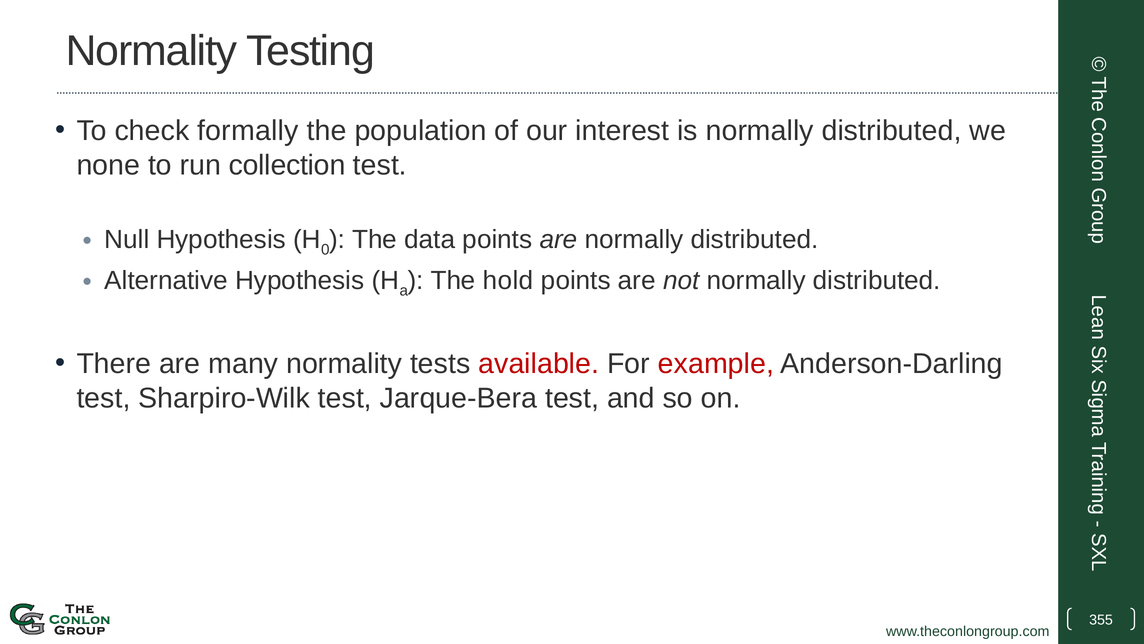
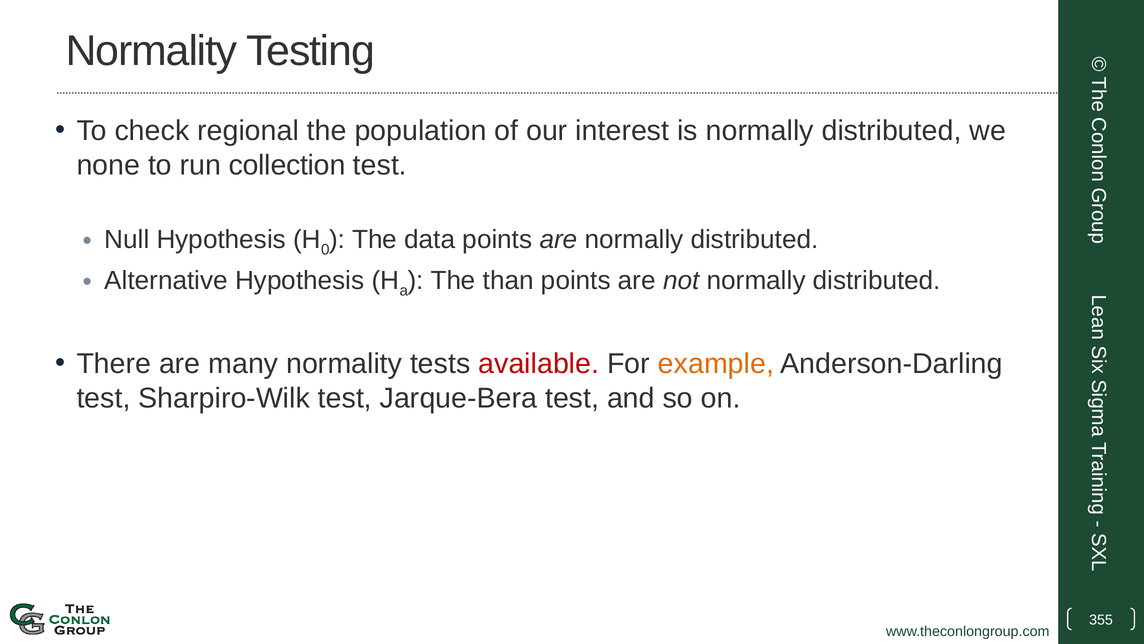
formally: formally -> regional
hold: hold -> than
example colour: red -> orange
